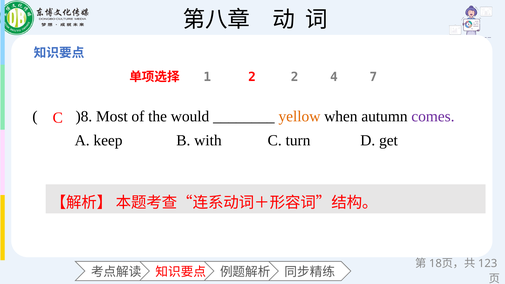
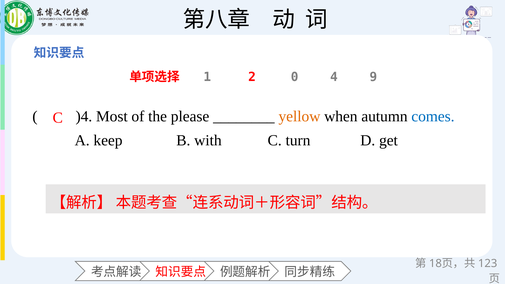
2 2: 2 -> 0
7: 7 -> 9
)8: )8 -> )4
would: would -> please
comes colour: purple -> blue
